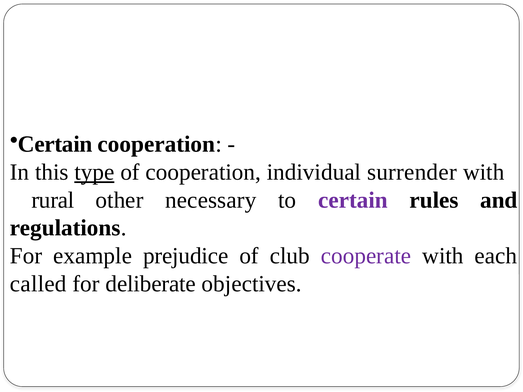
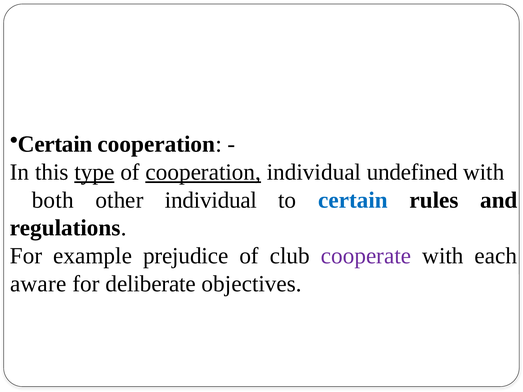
cooperation at (203, 172) underline: none -> present
surrender: surrender -> undefined
rural: rural -> both
other necessary: necessary -> individual
certain at (353, 200) colour: purple -> blue
called: called -> aware
